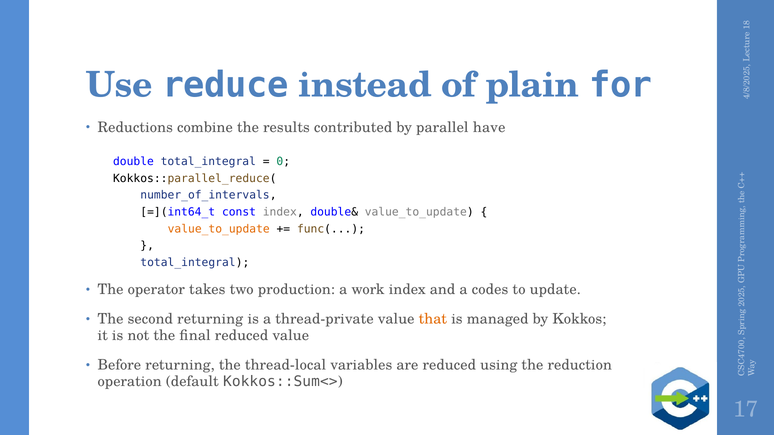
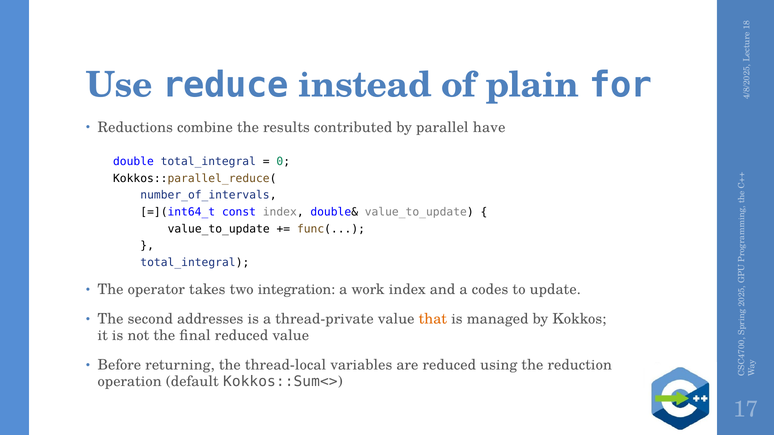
value_to_update at (219, 229) colour: orange -> black
production: production -> integration
second returning: returning -> addresses
